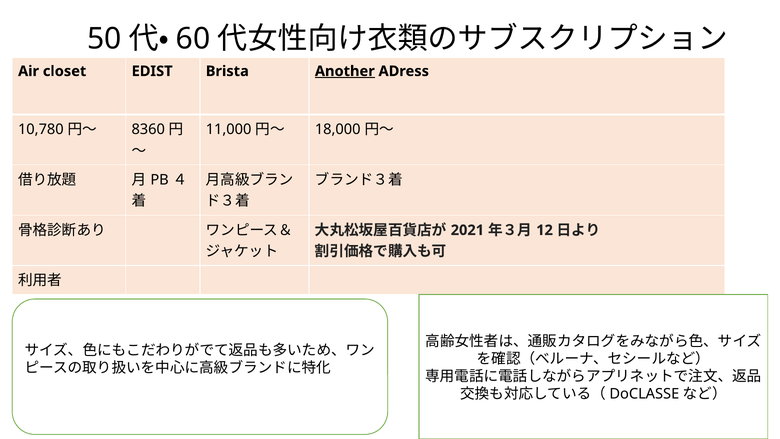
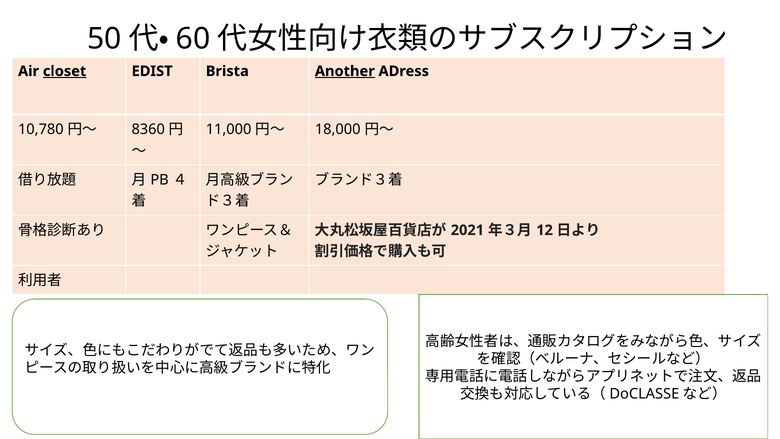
closet underline: none -> present
